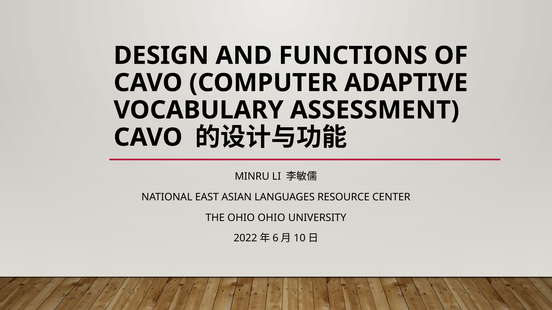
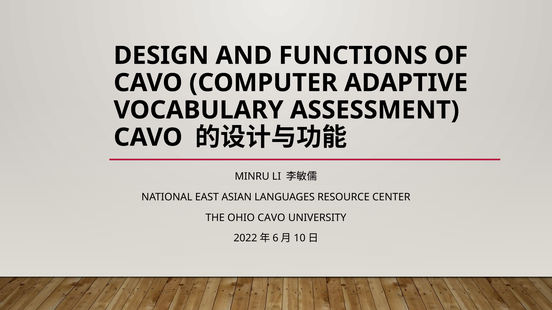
OHIO OHIO: OHIO -> CAVO
